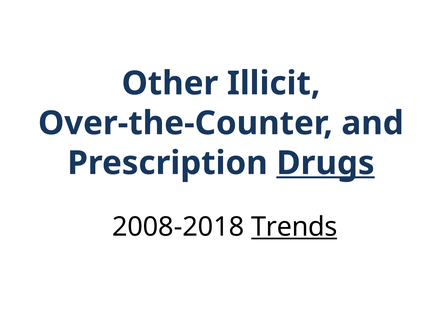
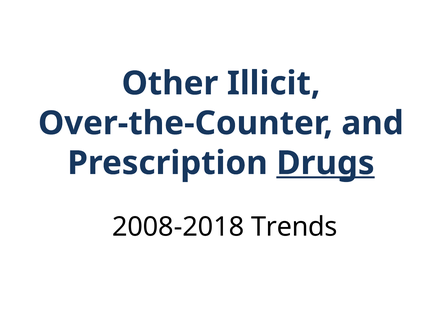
Trends underline: present -> none
